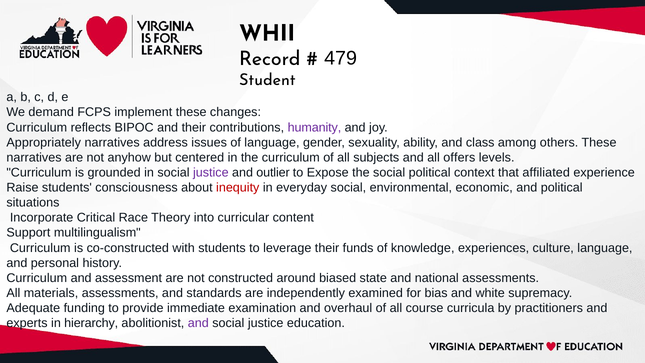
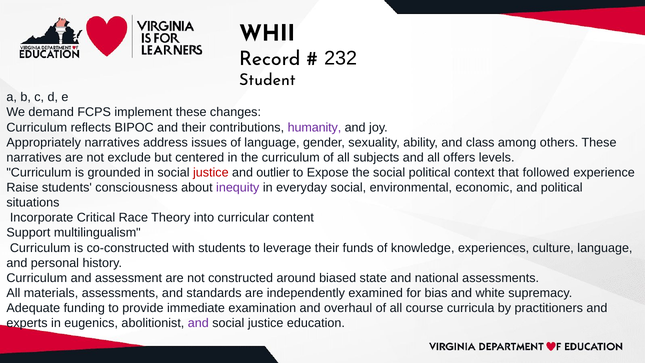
479: 479 -> 232
anyhow: anyhow -> exclude
justice at (211, 172) colour: purple -> red
affiliated: affiliated -> followed
inequity colour: red -> purple
hierarchy: hierarchy -> eugenics
